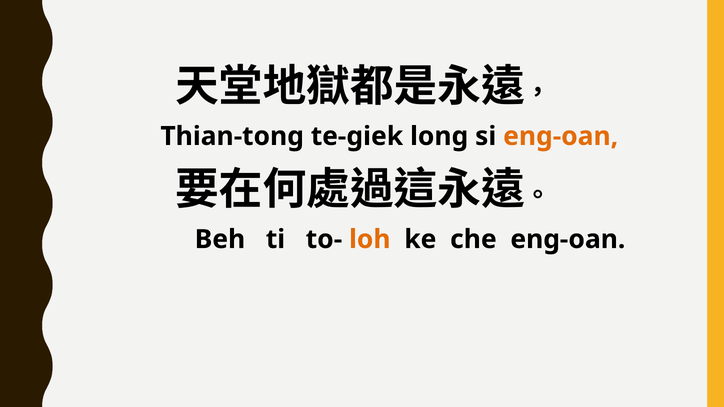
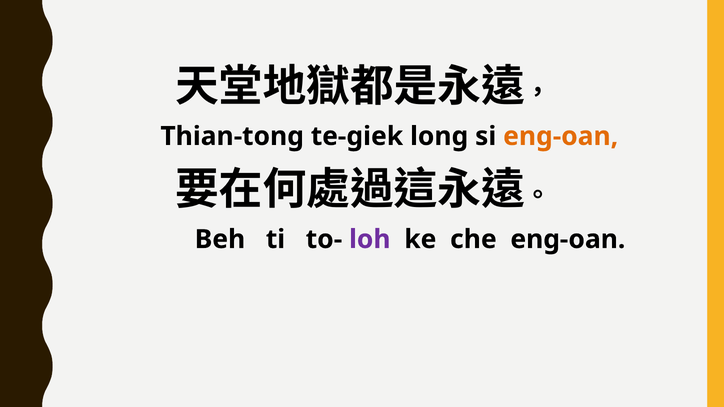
loh colour: orange -> purple
